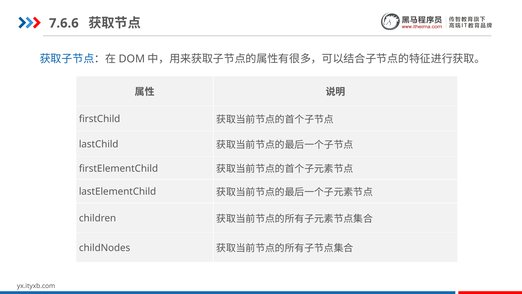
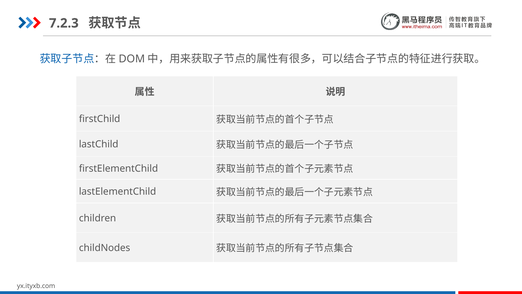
7.6.6: 7.6.6 -> 7.2.3
